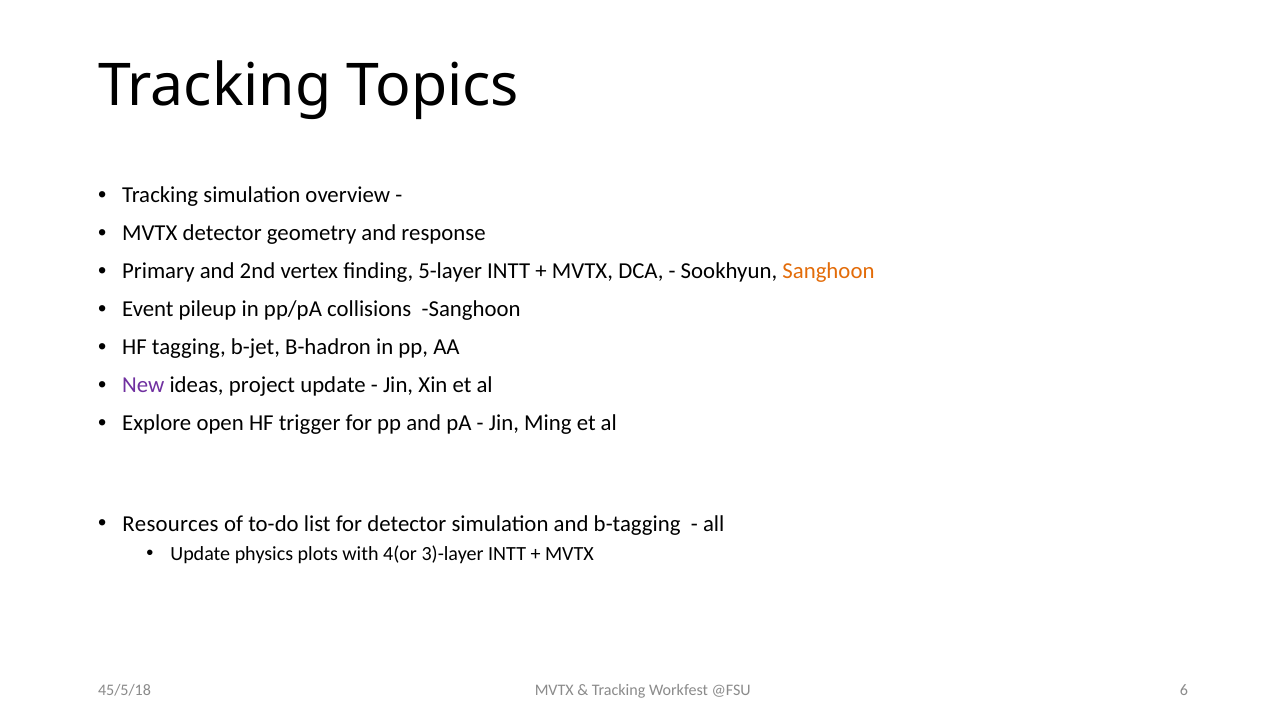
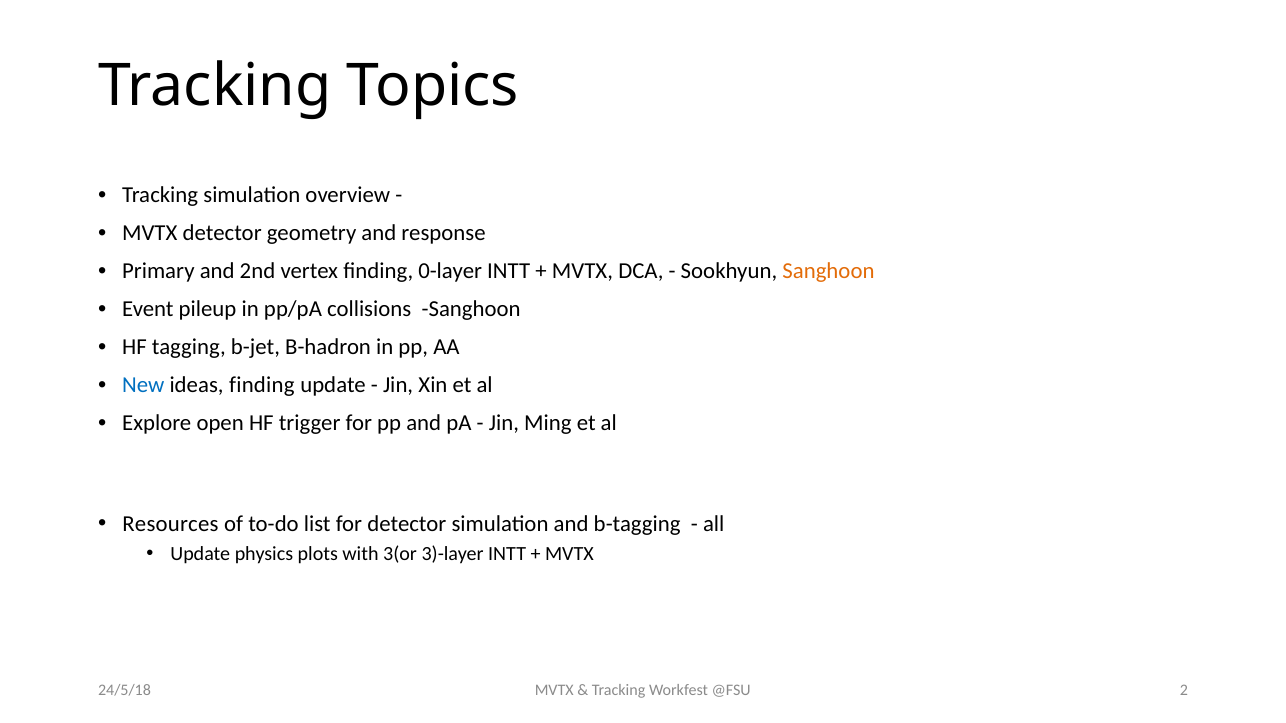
5-layer: 5-layer -> 0-layer
New colour: purple -> blue
ideas project: project -> finding
4(or: 4(or -> 3(or
6: 6 -> 2
45/5/18: 45/5/18 -> 24/5/18
